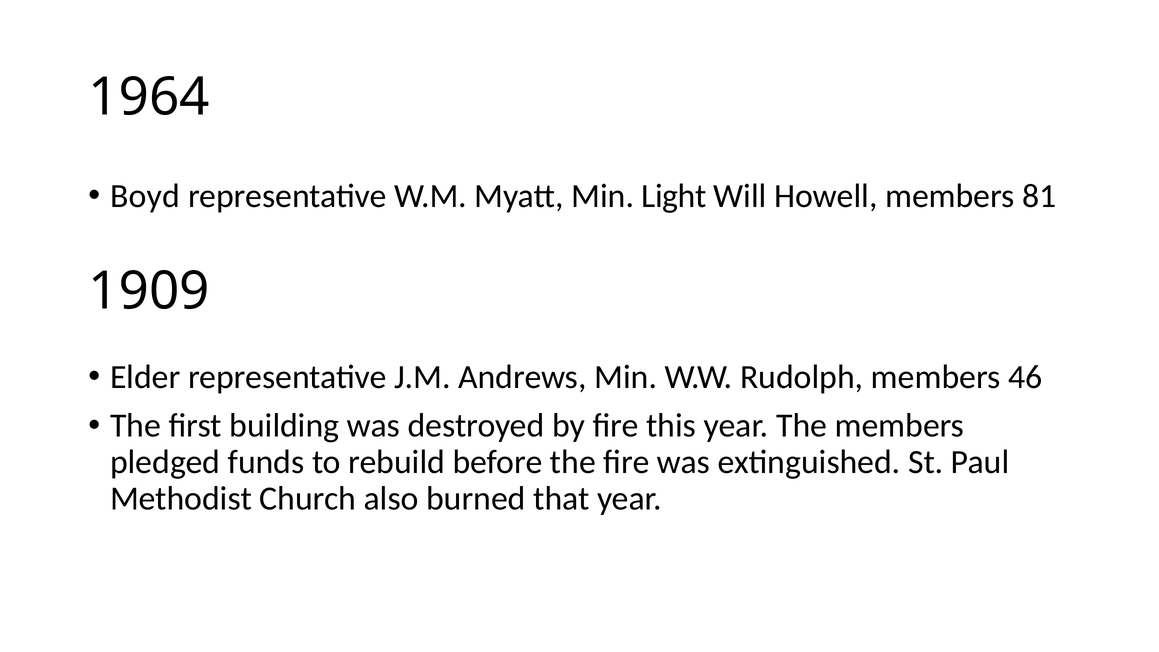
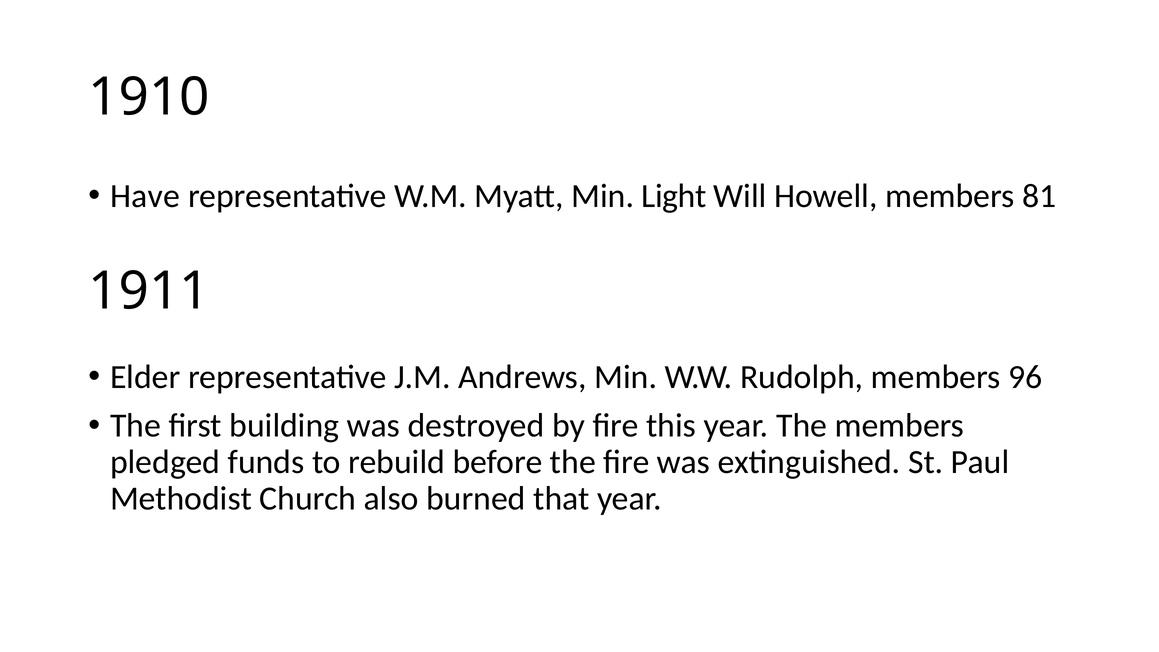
1964: 1964 -> 1910
Boyd: Boyd -> Have
1909: 1909 -> 1911
46: 46 -> 96
